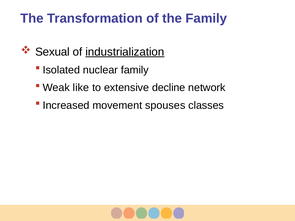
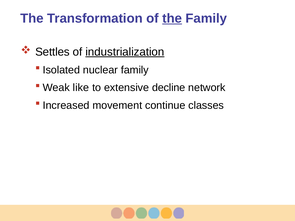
the at (172, 18) underline: none -> present
Sexual: Sexual -> Settles
spouses: spouses -> continue
